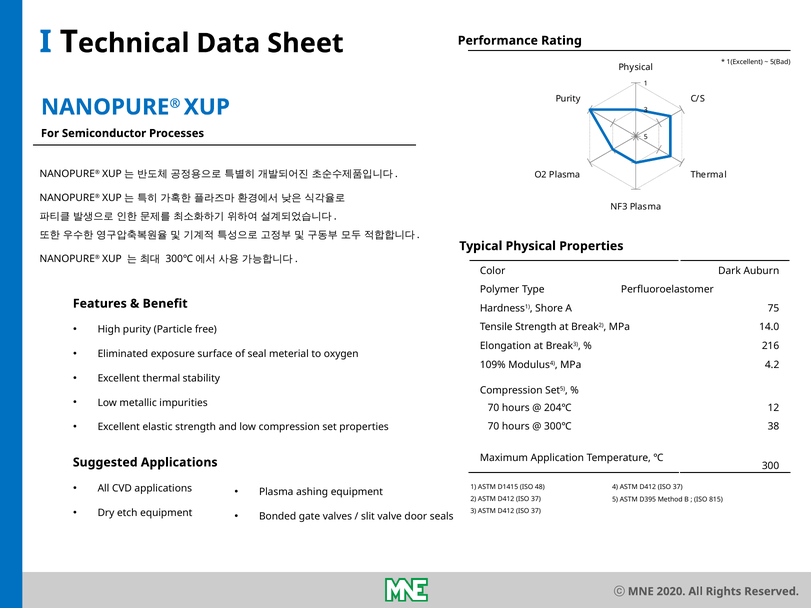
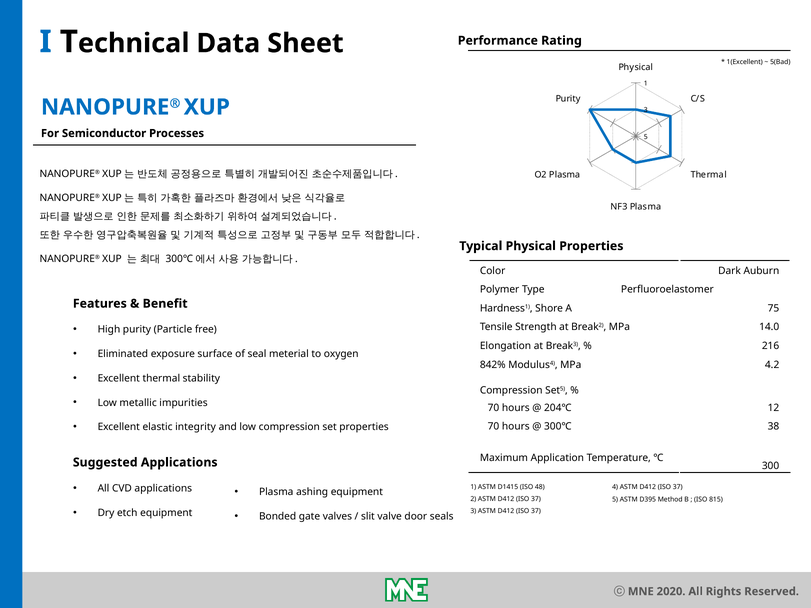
109%: 109% -> 842%
elastic strength: strength -> integrity
